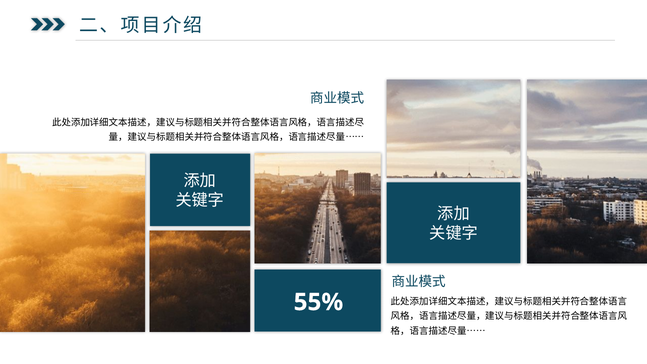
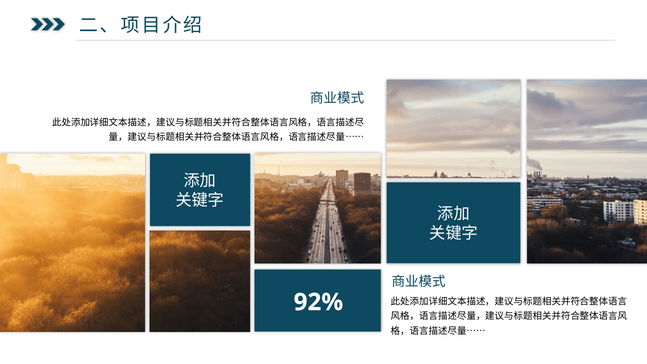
55%: 55% -> 92%
